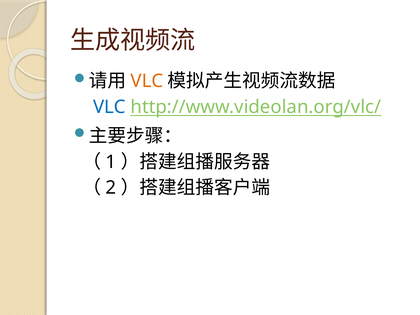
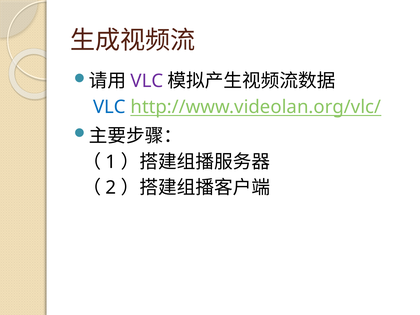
VLC at (147, 81) colour: orange -> purple
